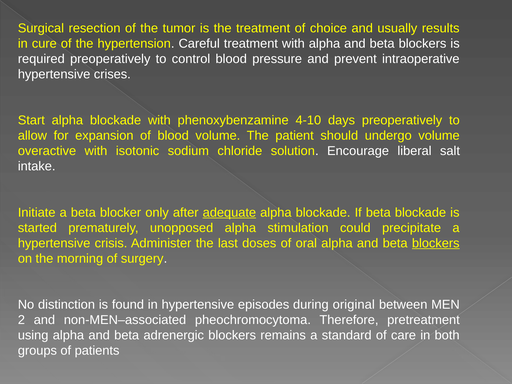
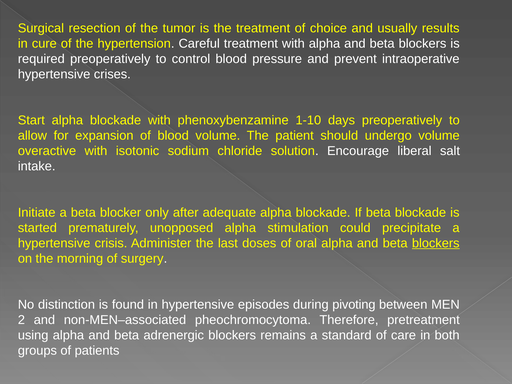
4-10: 4-10 -> 1-10
adequate underline: present -> none
original: original -> pivoting
